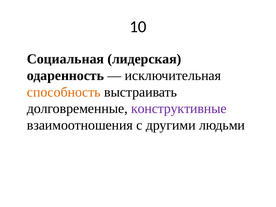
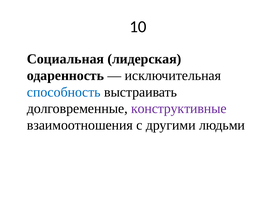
способность colour: orange -> blue
